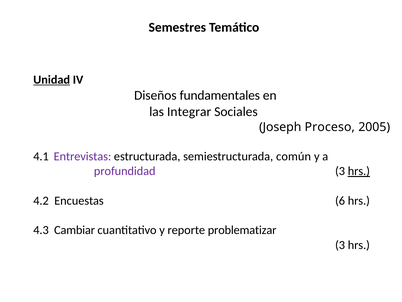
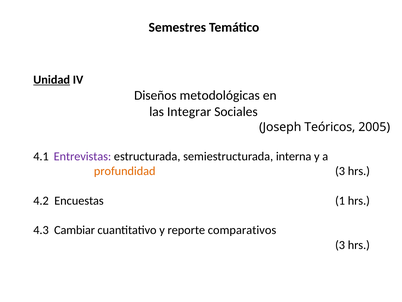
fundamentales: fundamentales -> metodológicas
Proceso: Proceso -> Teóricos
común: común -> interna
profundidad colour: purple -> orange
hrs at (359, 171) underline: present -> none
6: 6 -> 1
problematizar: problematizar -> comparativos
